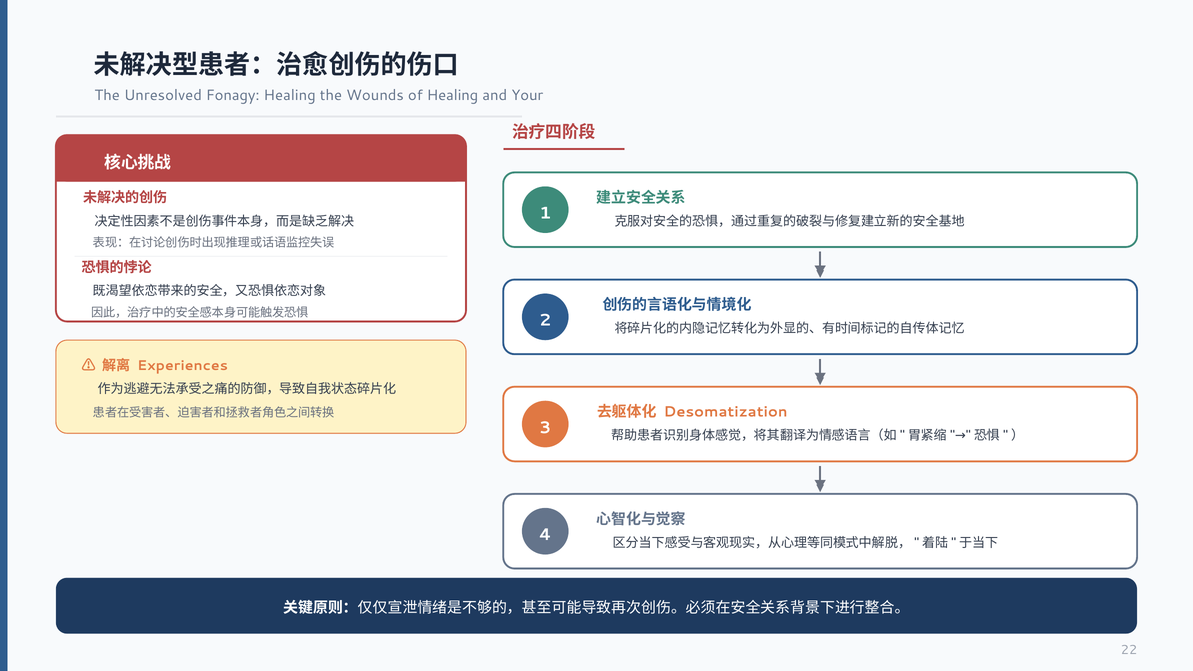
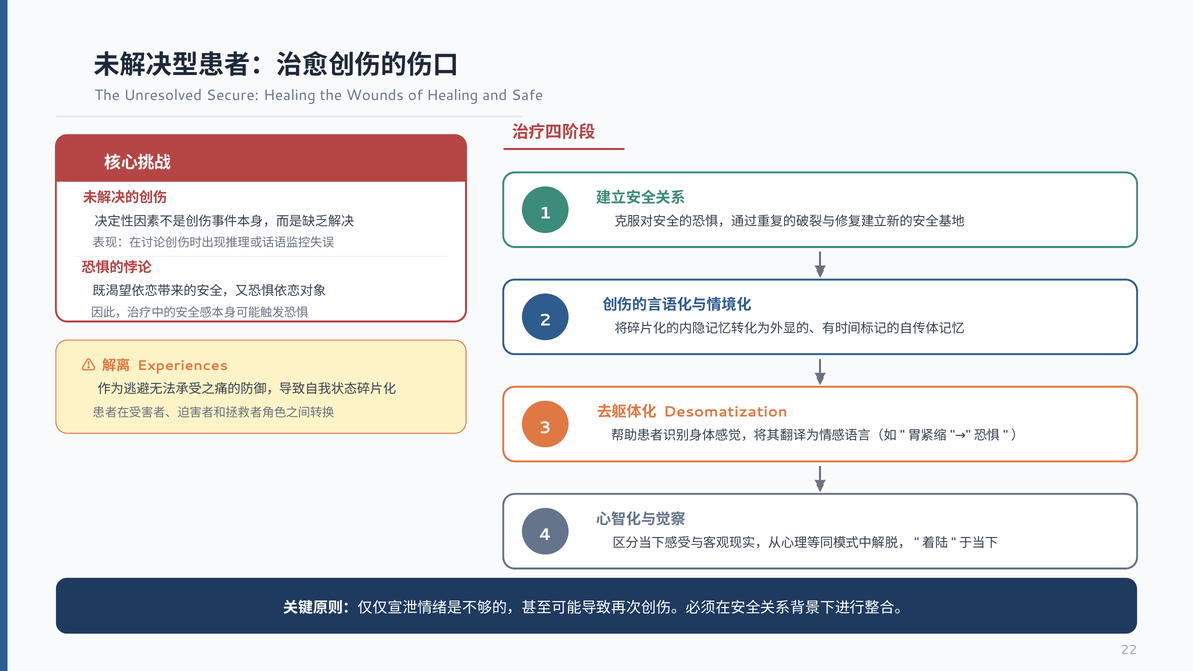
Fonagy: Fonagy -> Secure
Your: Your -> Safe
